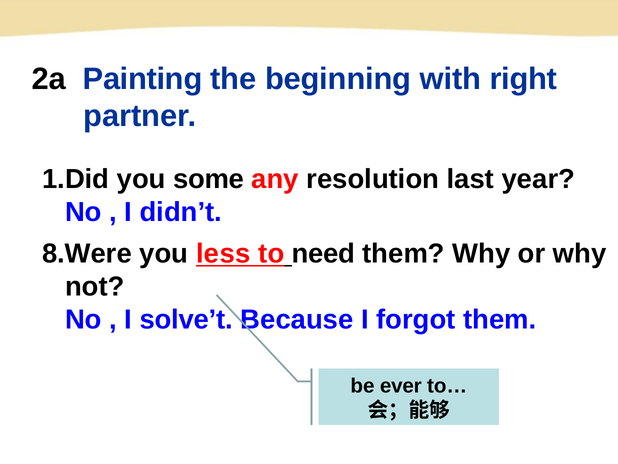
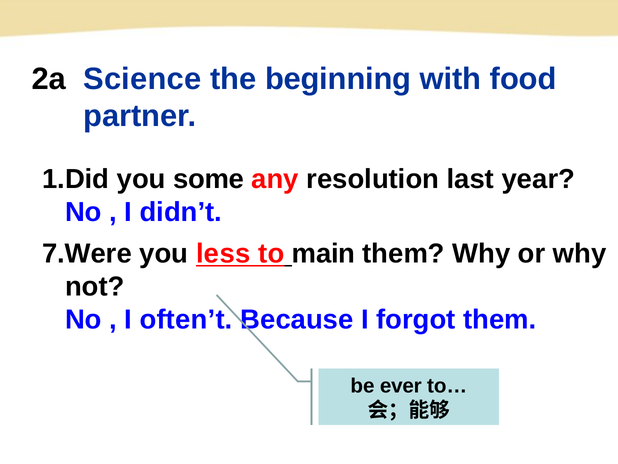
Painting: Painting -> Science
right: right -> food
8.Were: 8.Were -> 7.Were
need: need -> main
solve’t: solve’t -> often’t
